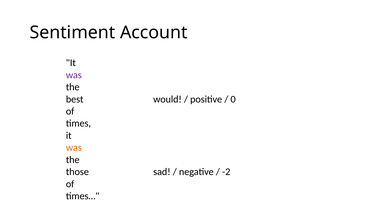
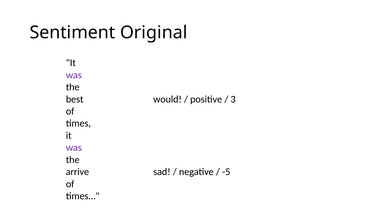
Account: Account -> Original
0: 0 -> 3
was at (74, 148) colour: orange -> purple
those: those -> arrive
-2: -2 -> -5
